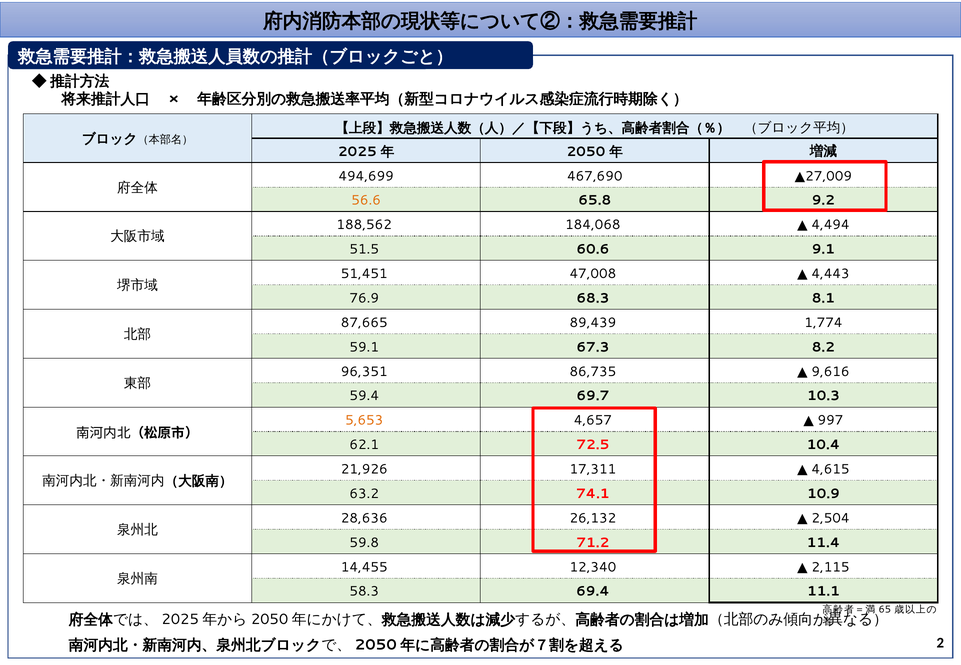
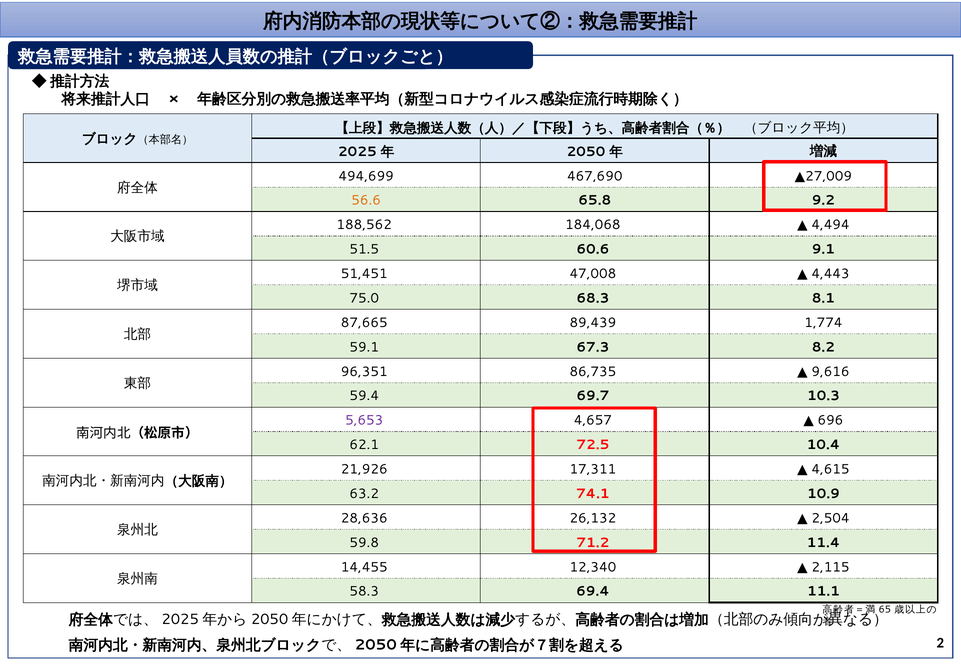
76.9: 76.9 -> 75.0
5,653 colour: orange -> purple
997: 997 -> 696
